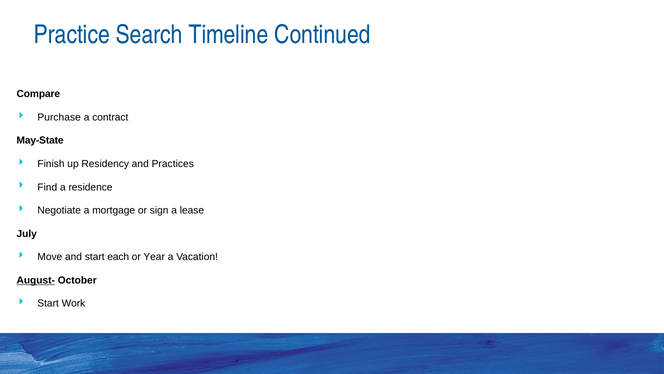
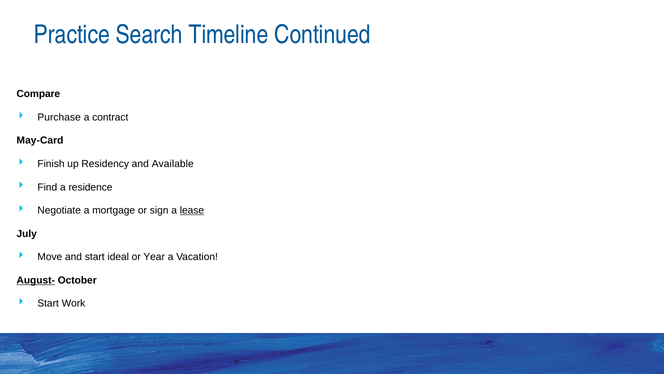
May-State: May-State -> May-Card
Practices: Practices -> Available
lease underline: none -> present
each: each -> ideal
